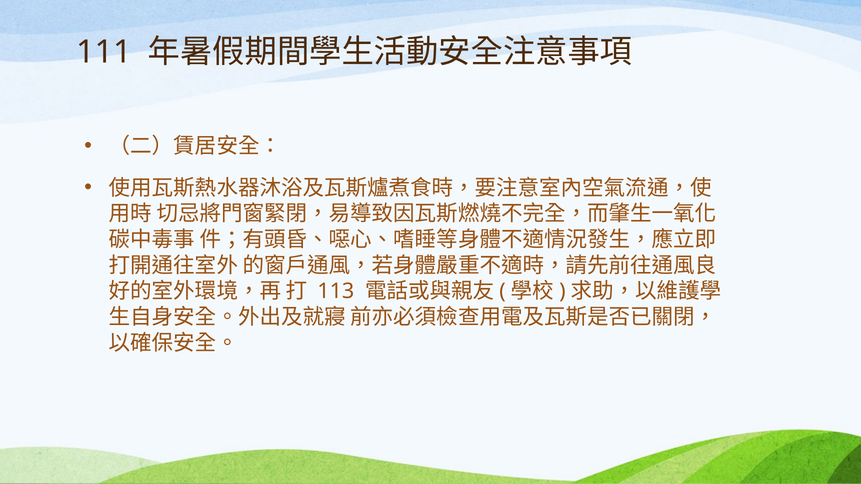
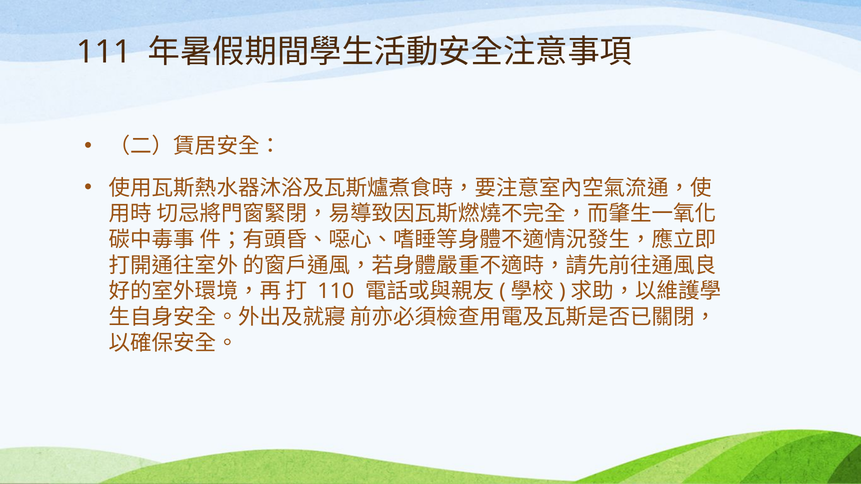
113: 113 -> 110
